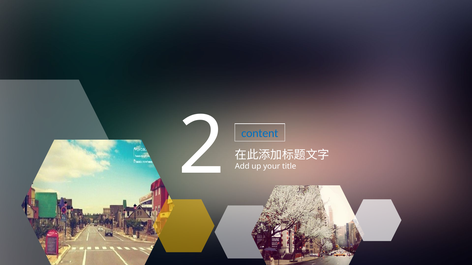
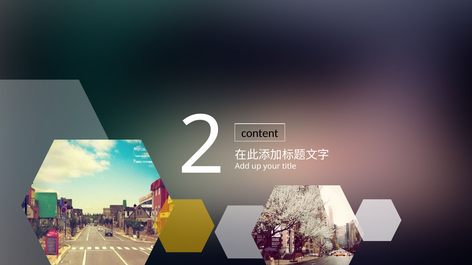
content colour: blue -> black
